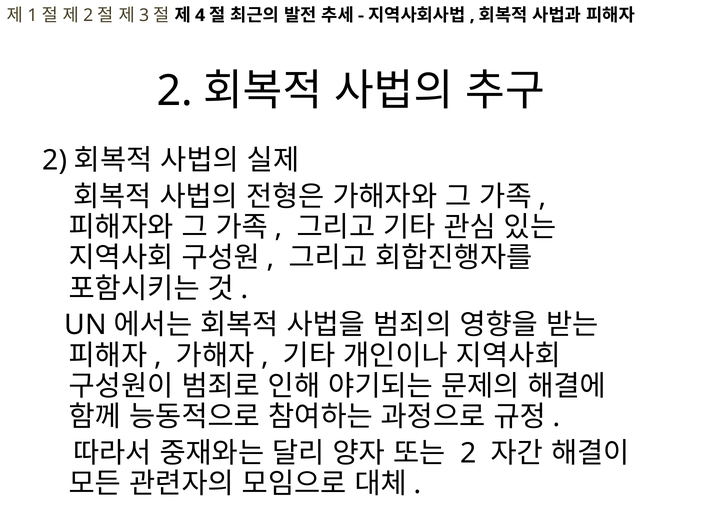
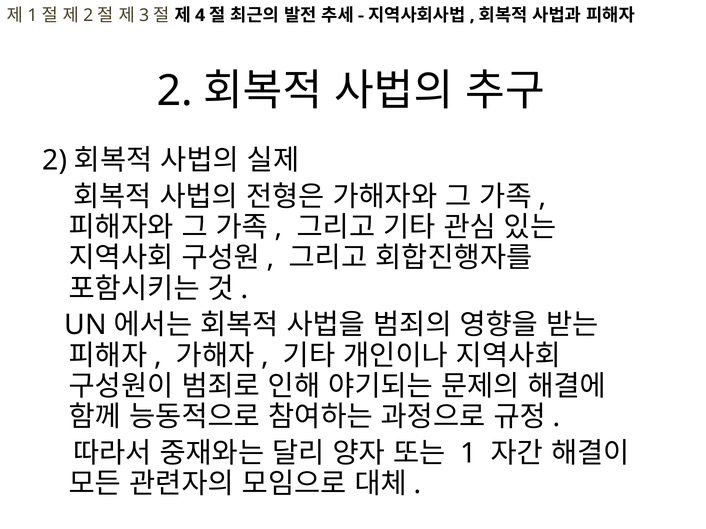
2 at (468, 454): 2 -> 1
